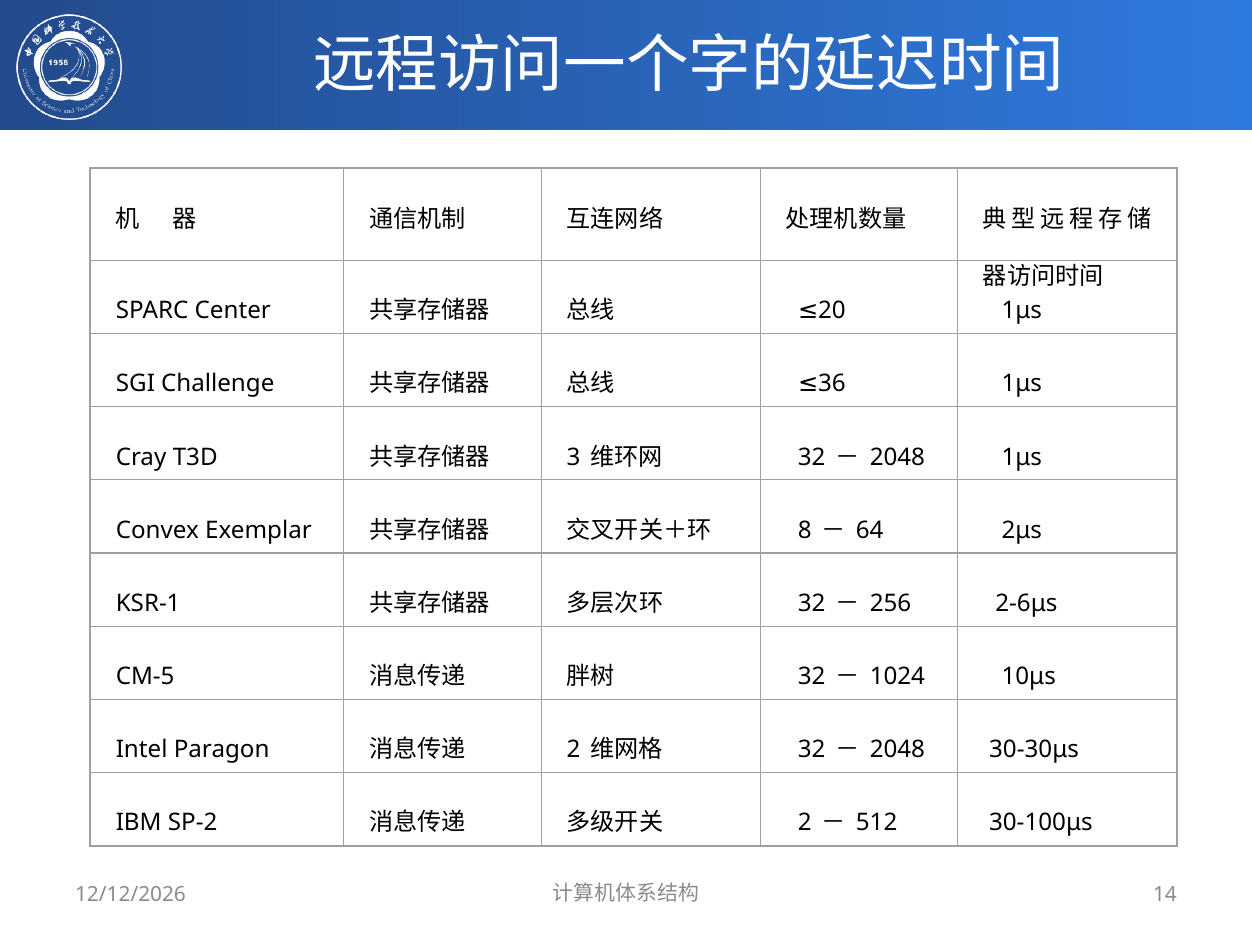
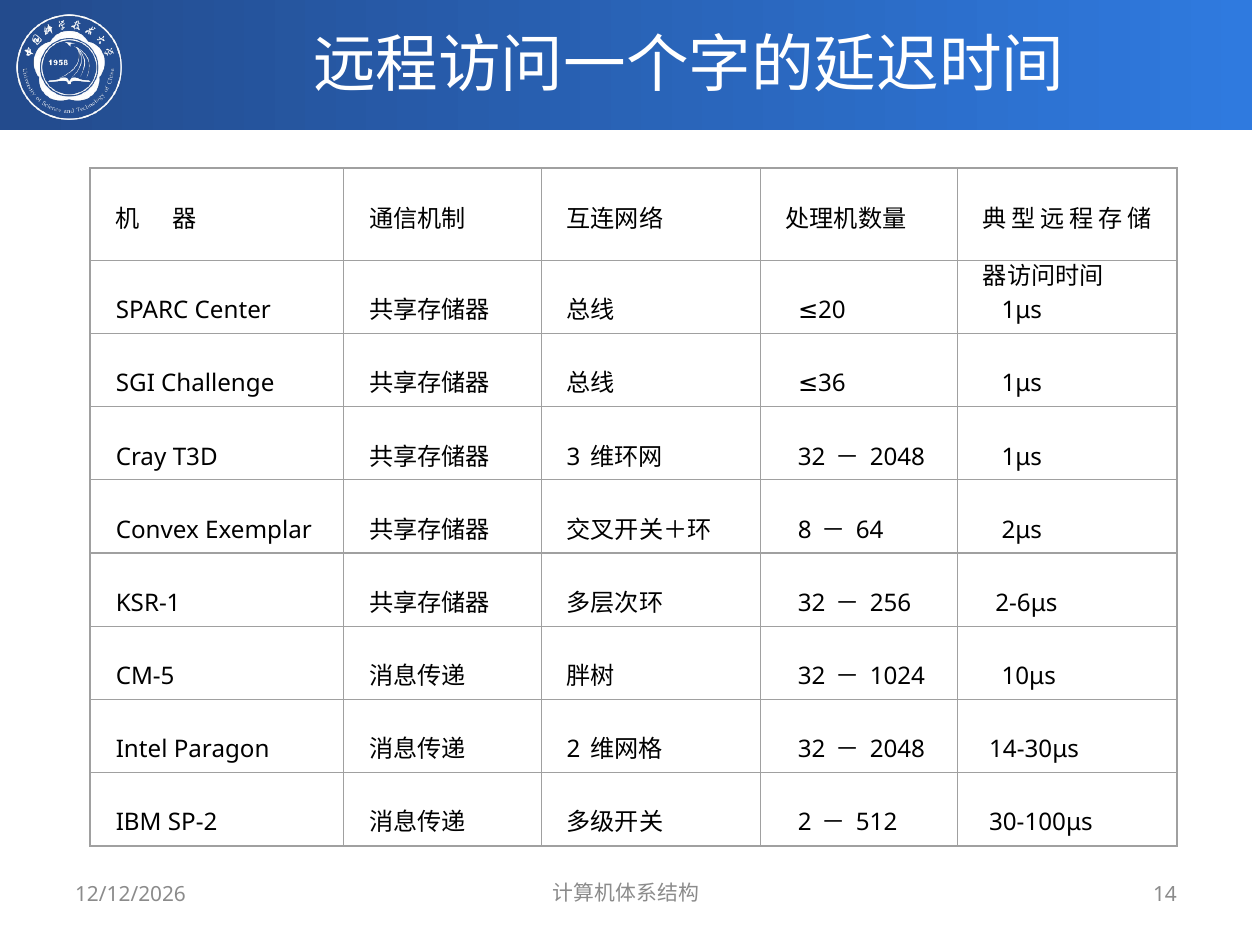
30-30μs: 30-30μs -> 14-30μs
